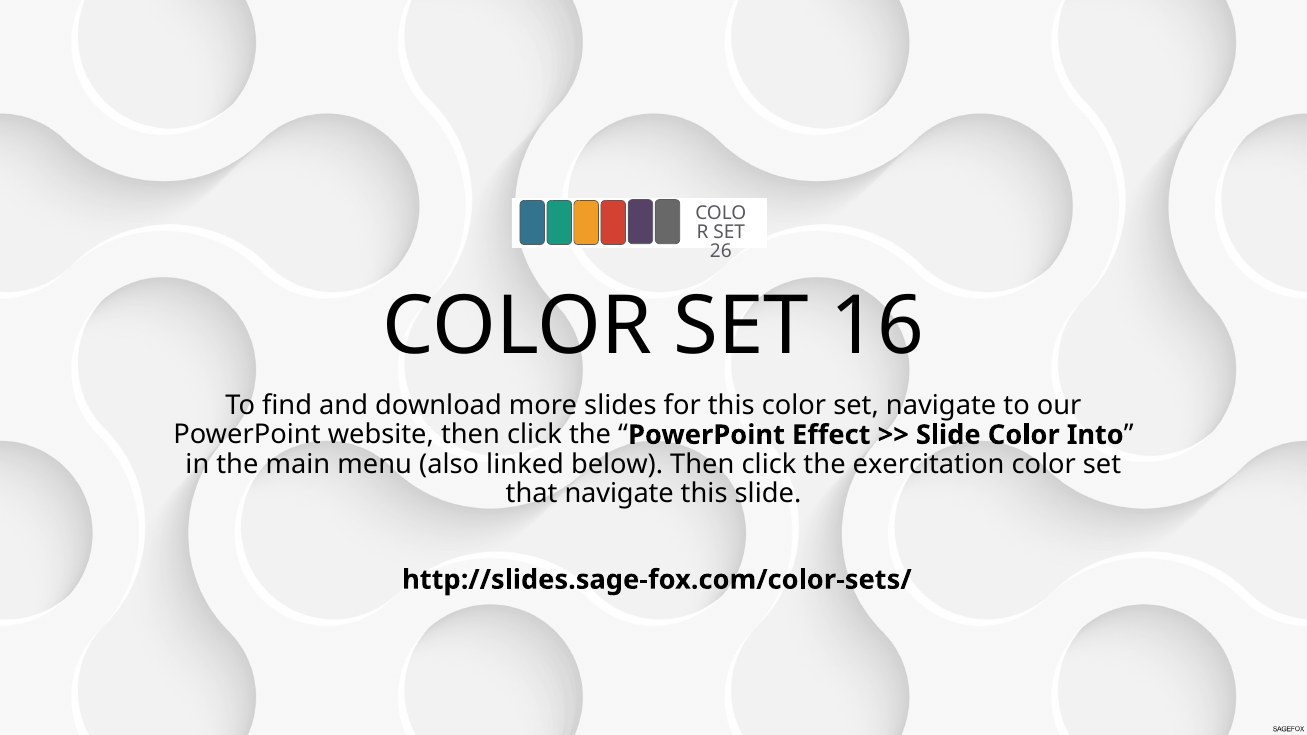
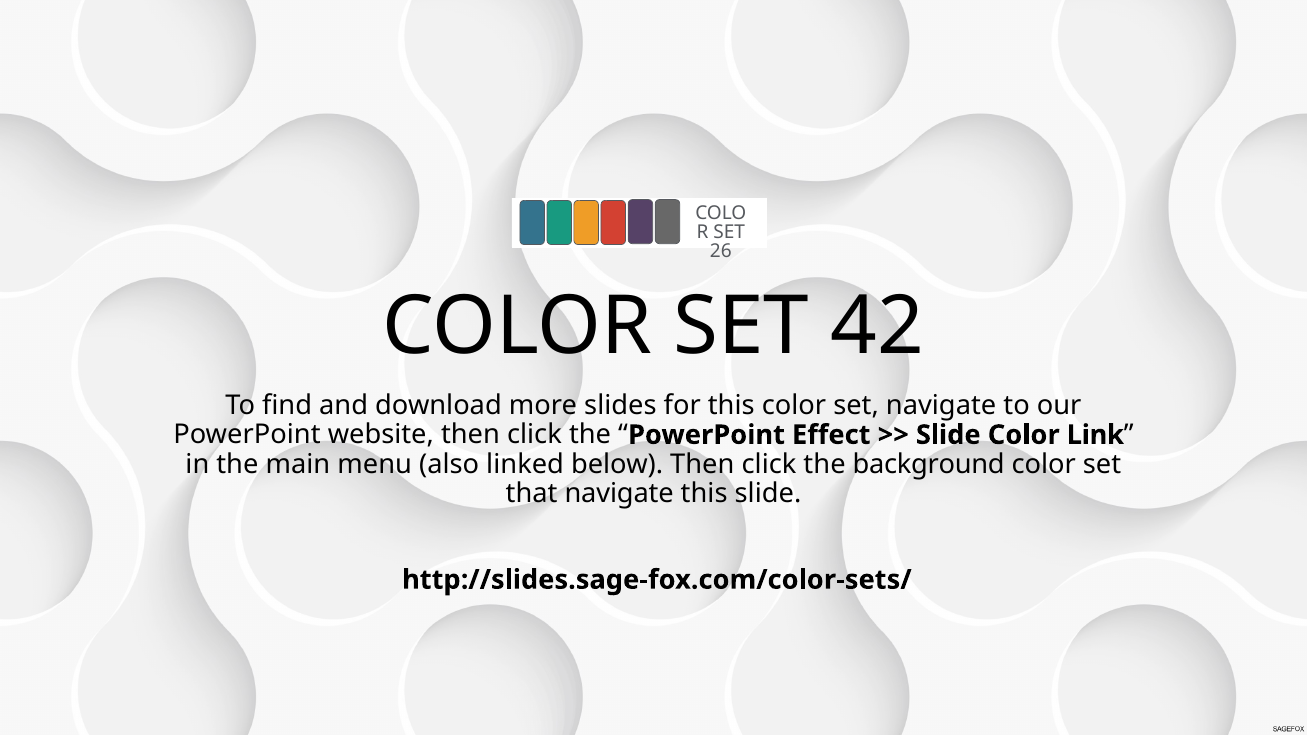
16: 16 -> 42
Into: Into -> Link
exercitation: exercitation -> background
